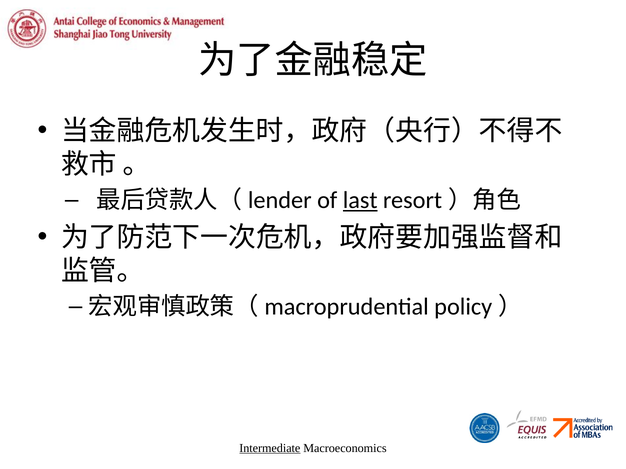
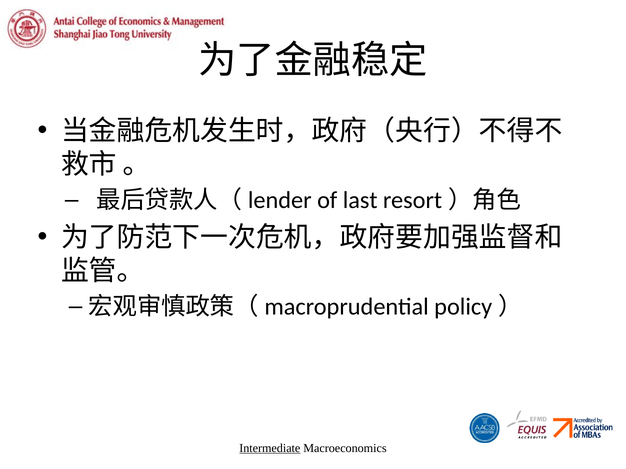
last underline: present -> none
